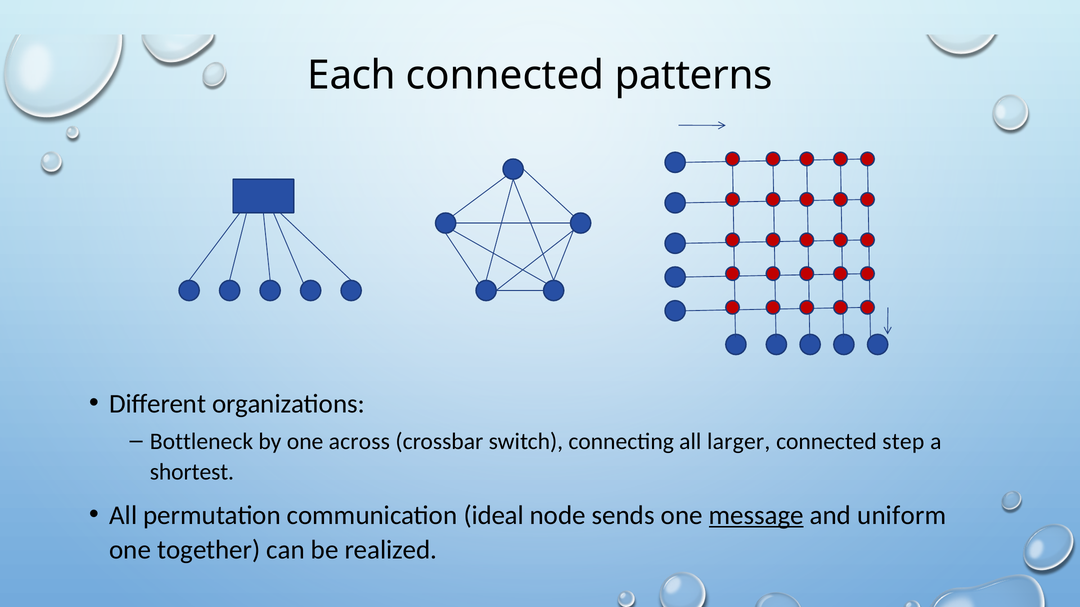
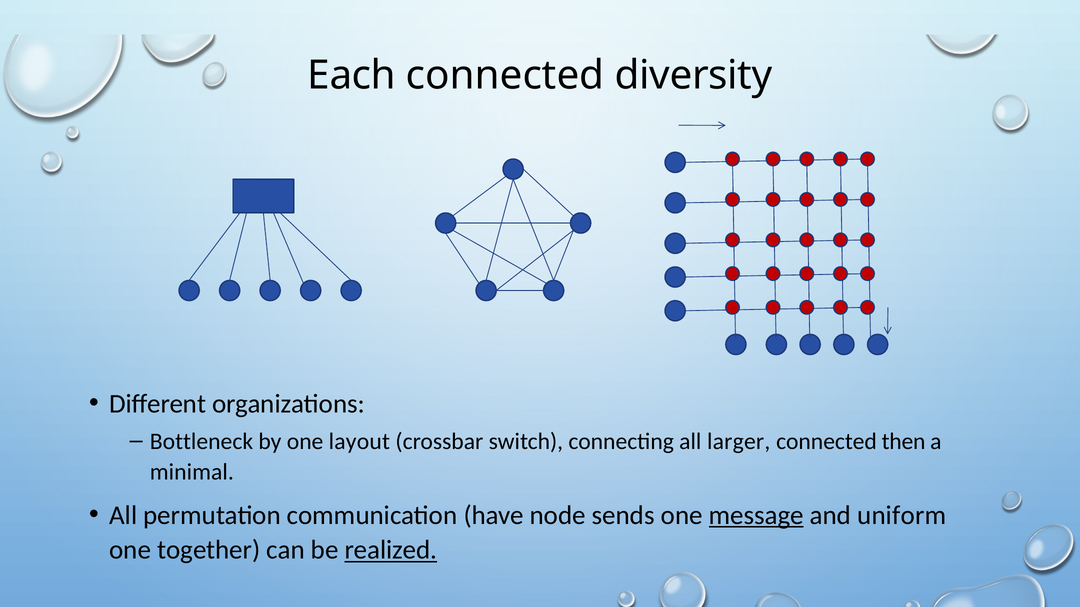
patterns: patterns -> diversity
across: across -> layout
step: step -> then
shortest: shortest -> minimal
ideal: ideal -> have
realized underline: none -> present
